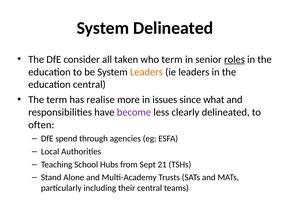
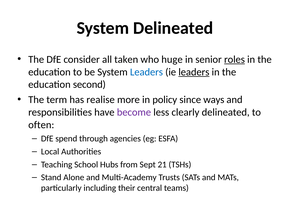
who term: term -> huge
Leaders at (146, 72) colour: orange -> blue
leaders at (194, 72) underline: none -> present
education central: central -> second
issues: issues -> policy
what: what -> ways
